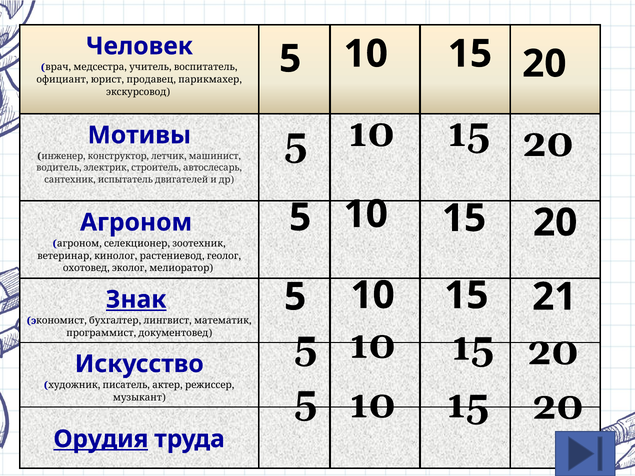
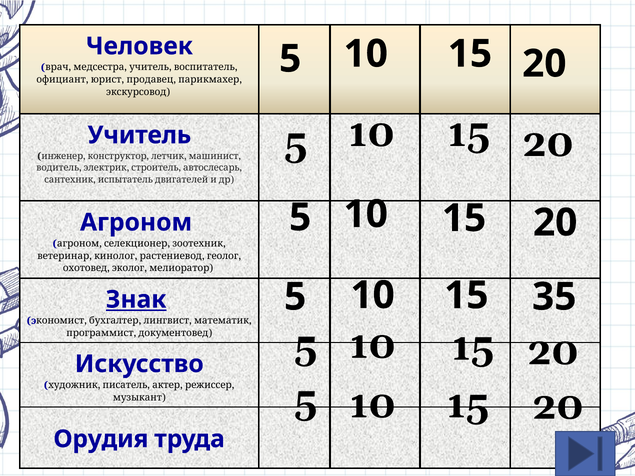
Мотивы at (139, 135): Мотивы -> Учитель
21: 21 -> 35
Орудия underline: present -> none
